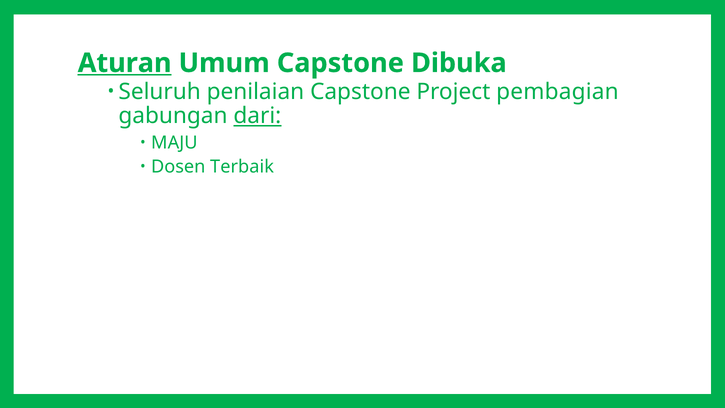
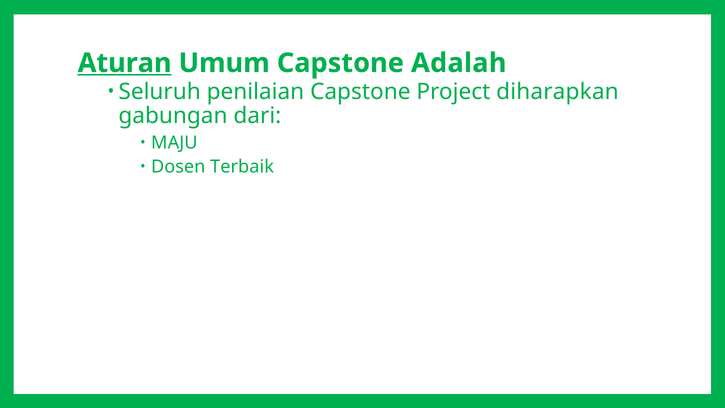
Dibuka: Dibuka -> Adalah
pembagian: pembagian -> diharapkan
dari underline: present -> none
